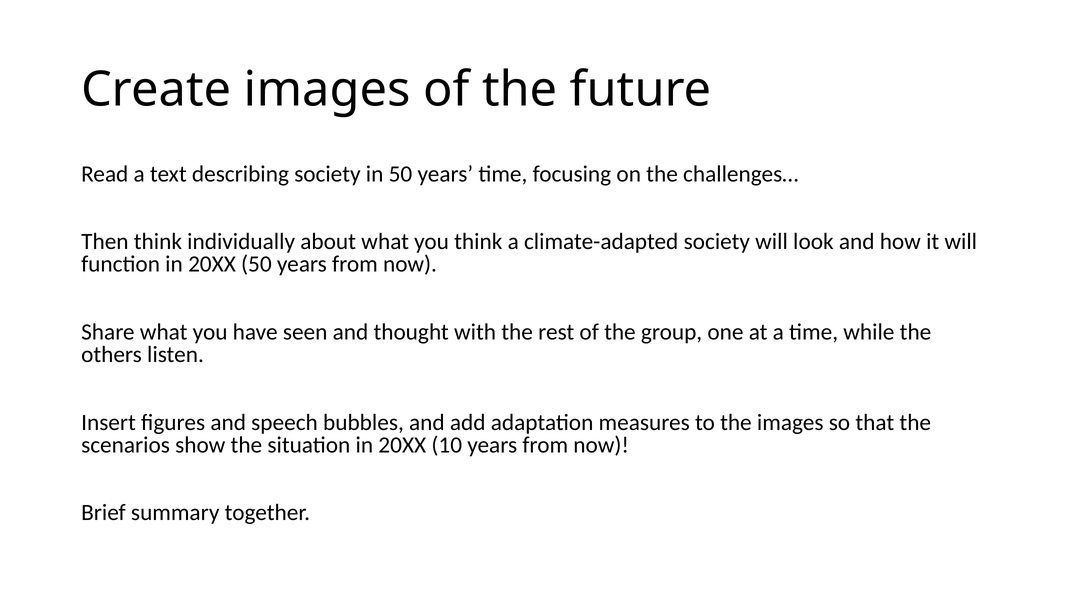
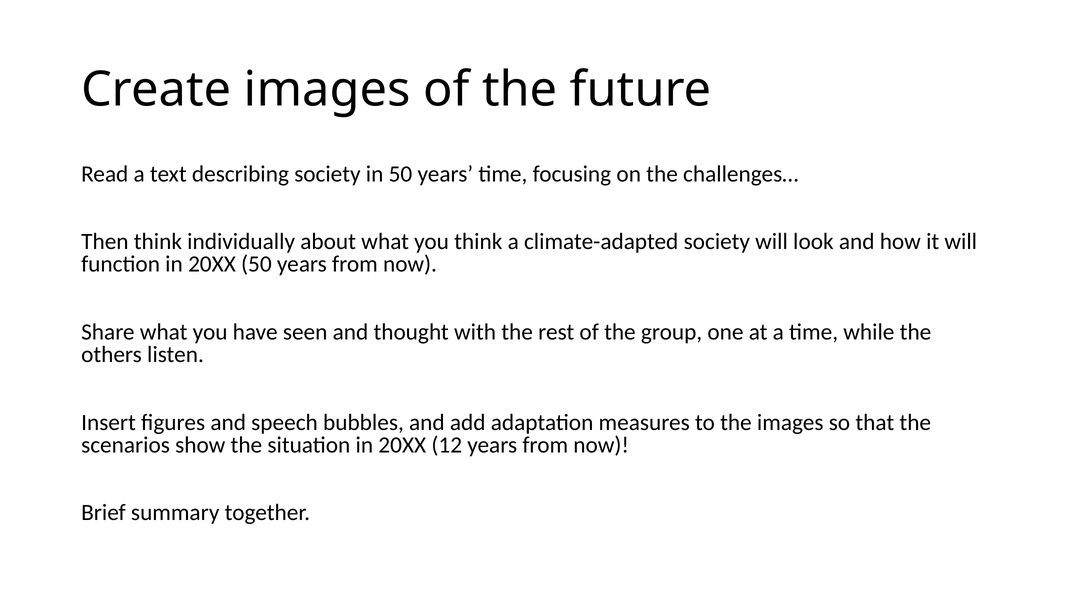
10: 10 -> 12
